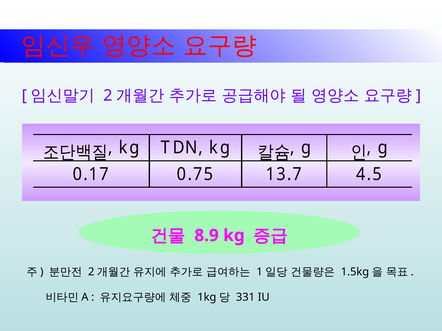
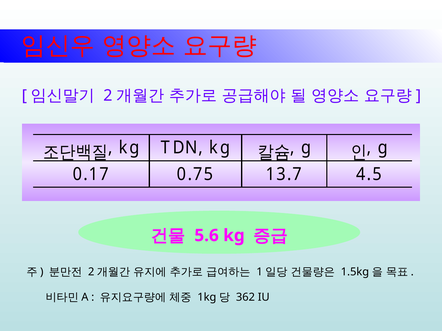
8.9: 8.9 -> 5.6
331: 331 -> 362
